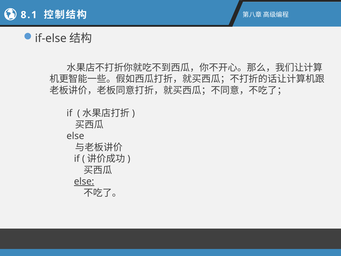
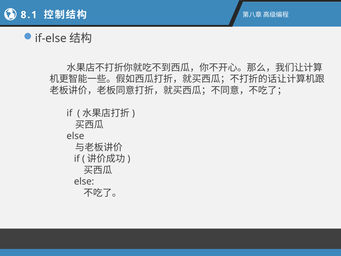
else at (84, 181) underline: present -> none
